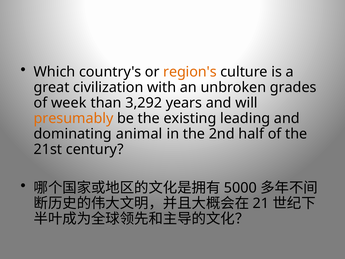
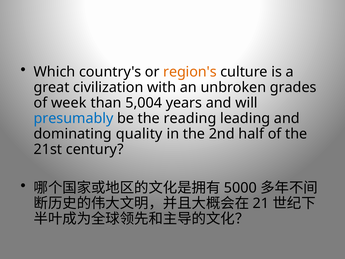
3,292: 3,292 -> 5,004
presumably colour: orange -> blue
existing: existing -> reading
animal: animal -> quality
